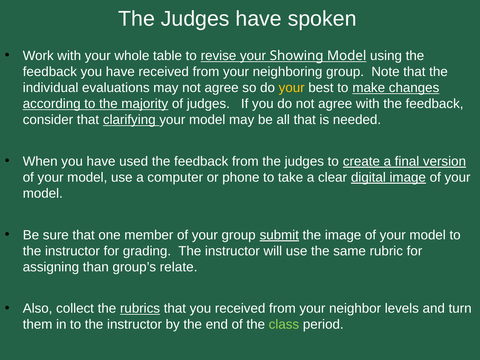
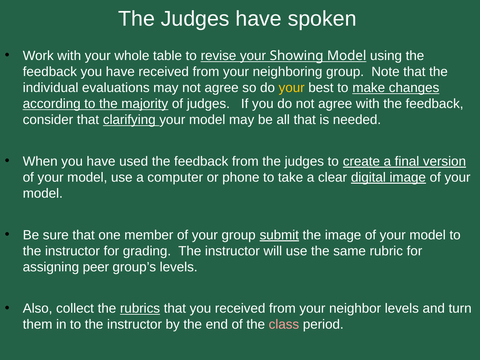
than: than -> peer
group’s relate: relate -> levels
class colour: light green -> pink
